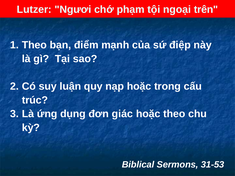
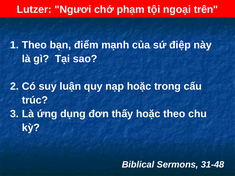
giác: giác -> thấy
31-53: 31-53 -> 31-48
